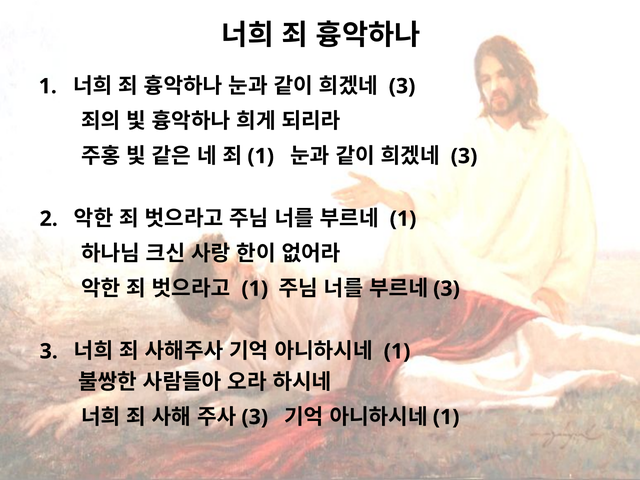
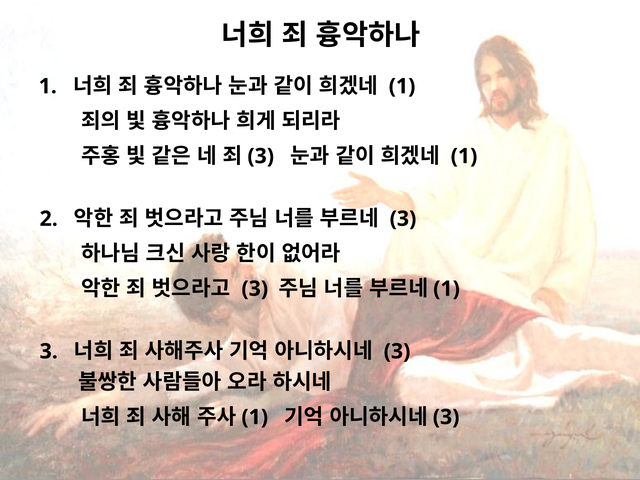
3 at (402, 86): 3 -> 1
1 at (261, 156): 1 -> 3
3 at (464, 156): 3 -> 1
1 at (403, 219): 1 -> 3
1 at (255, 289): 1 -> 3
3 at (447, 289): 3 -> 1
1 at (397, 351): 1 -> 3
3 at (255, 417): 3 -> 1
1 at (446, 417): 1 -> 3
